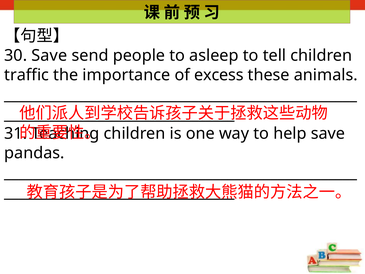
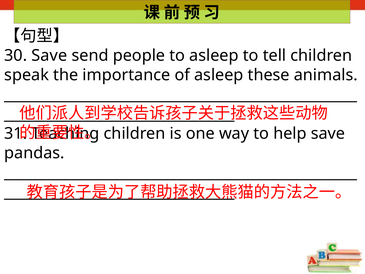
traffic: traffic -> speak
of excess: excess -> asleep
